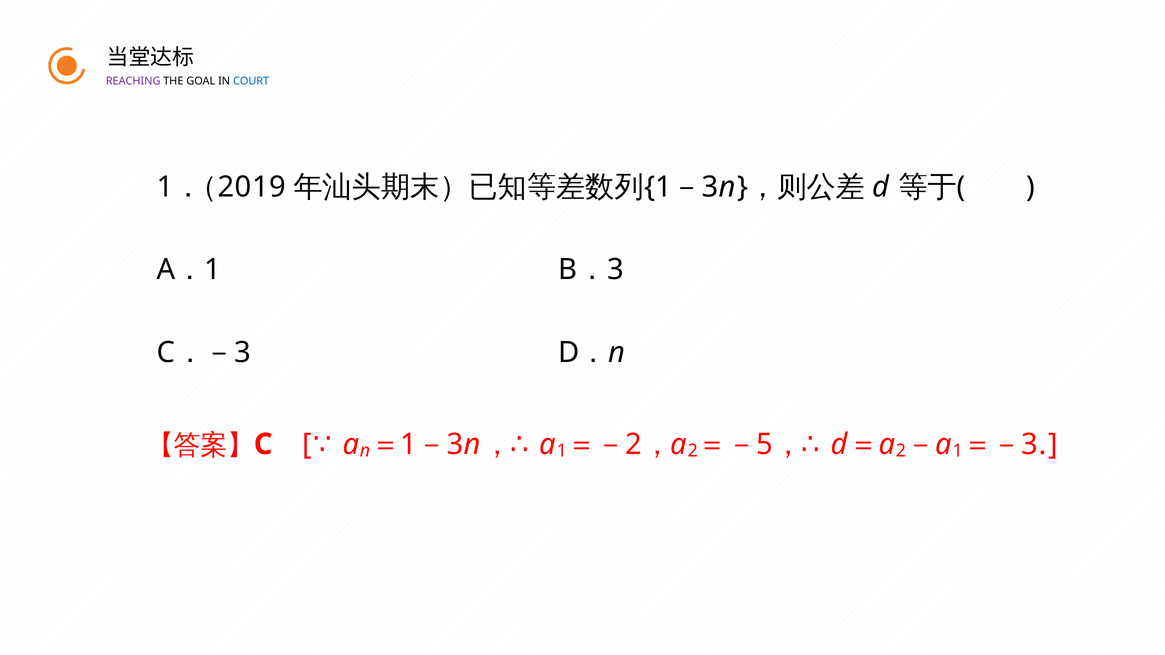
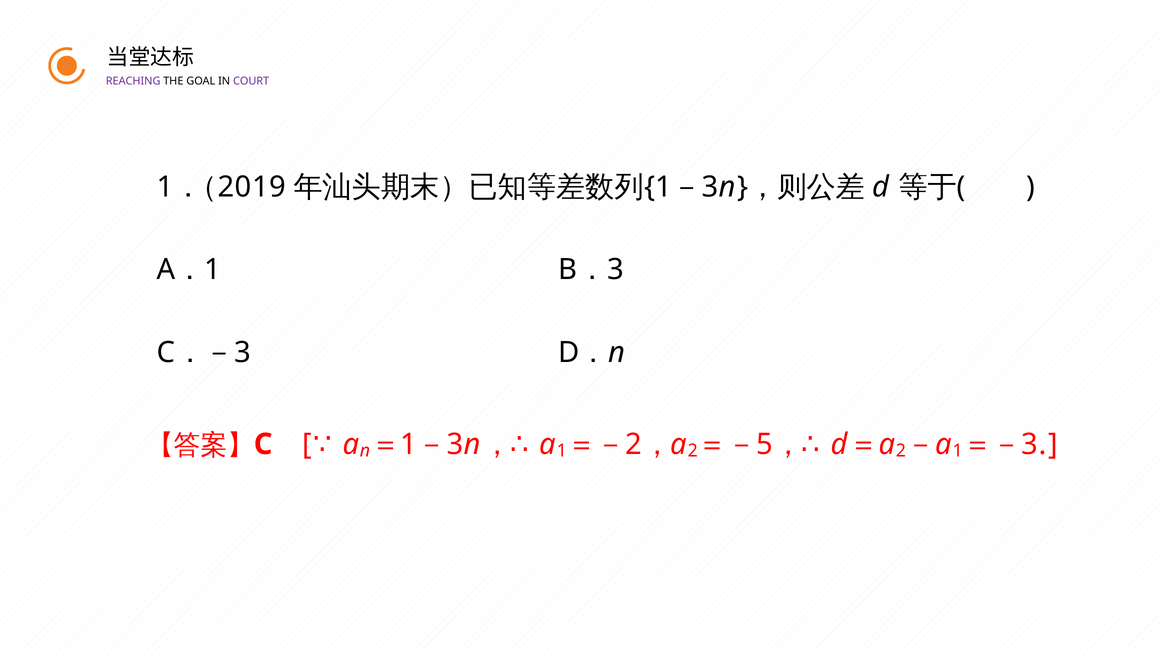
COURT colour: blue -> purple
